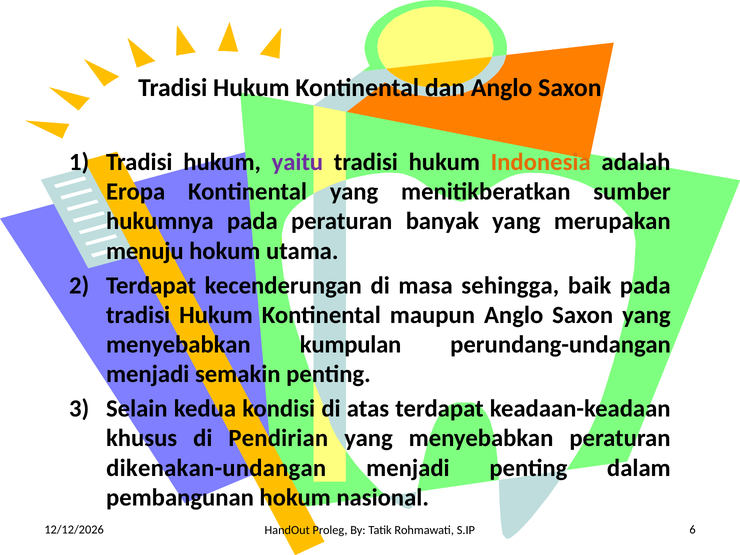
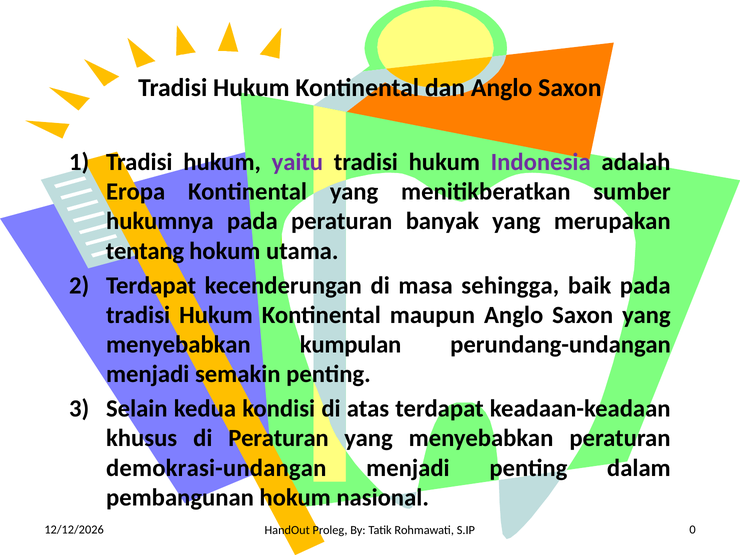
Indonesia colour: orange -> purple
menuju: menuju -> tentang
di Pendirian: Pendirian -> Peraturan
dikenakan-undangan: dikenakan-undangan -> demokrasi-undangan
6: 6 -> 0
